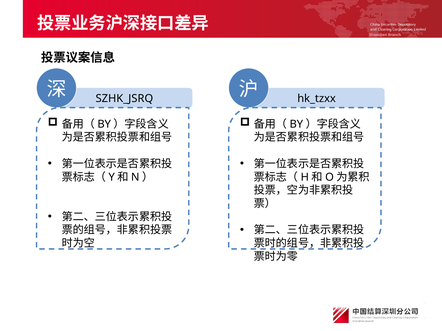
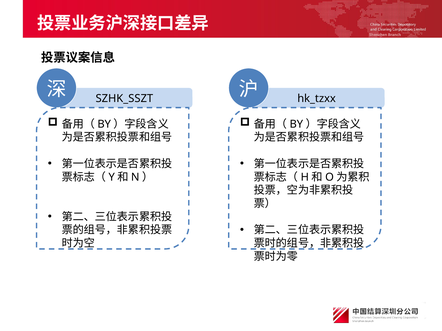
SZHK_JSRQ: SZHK_JSRQ -> SZHK_SSZT
